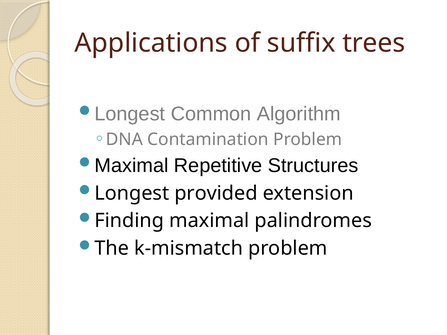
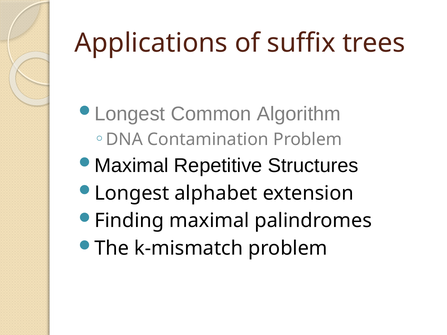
provided: provided -> alphabet
